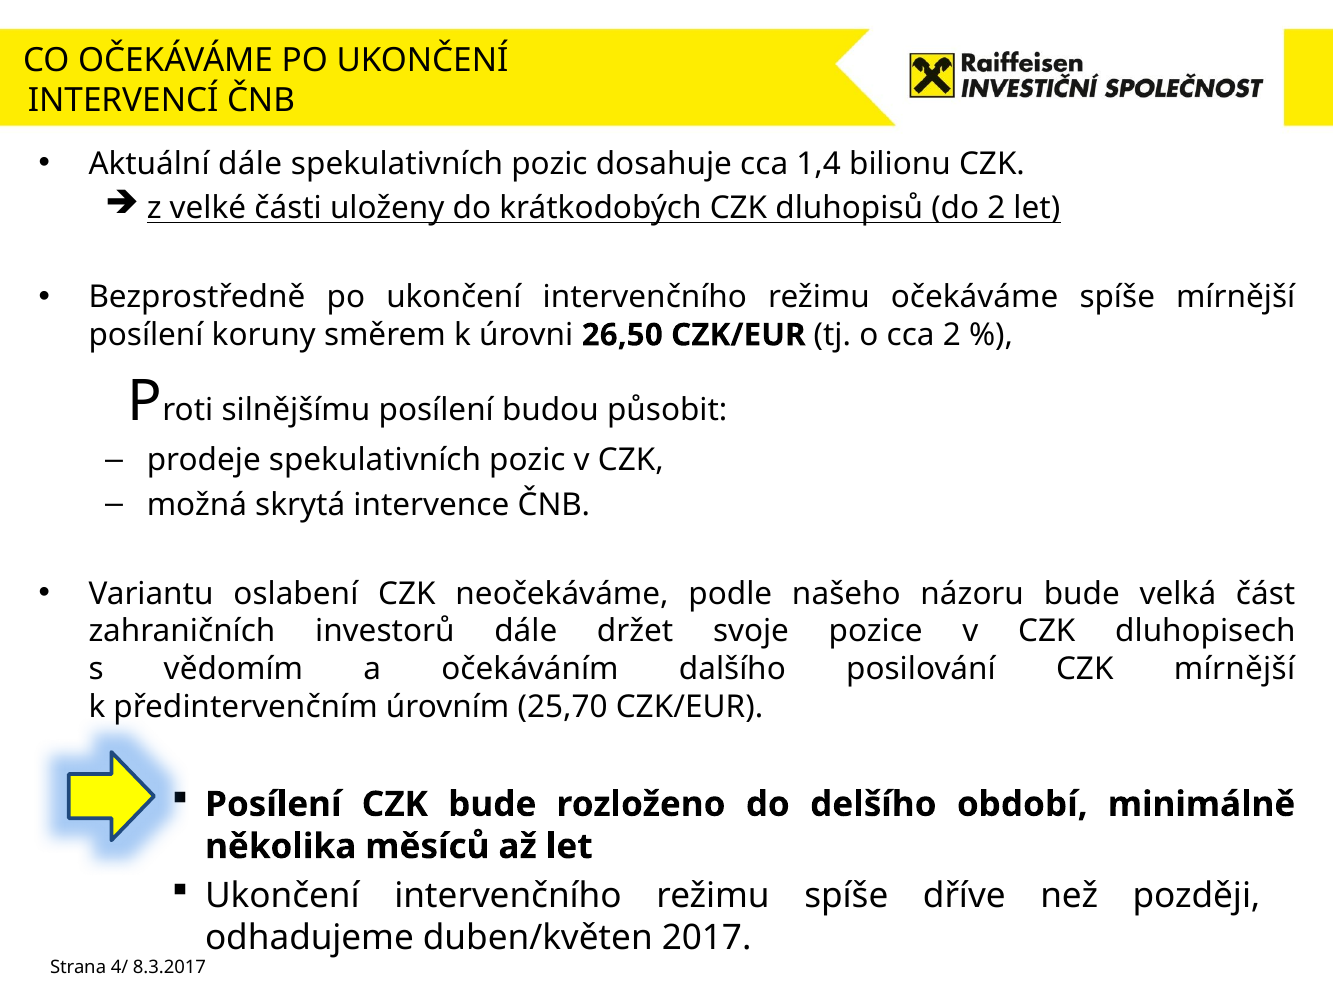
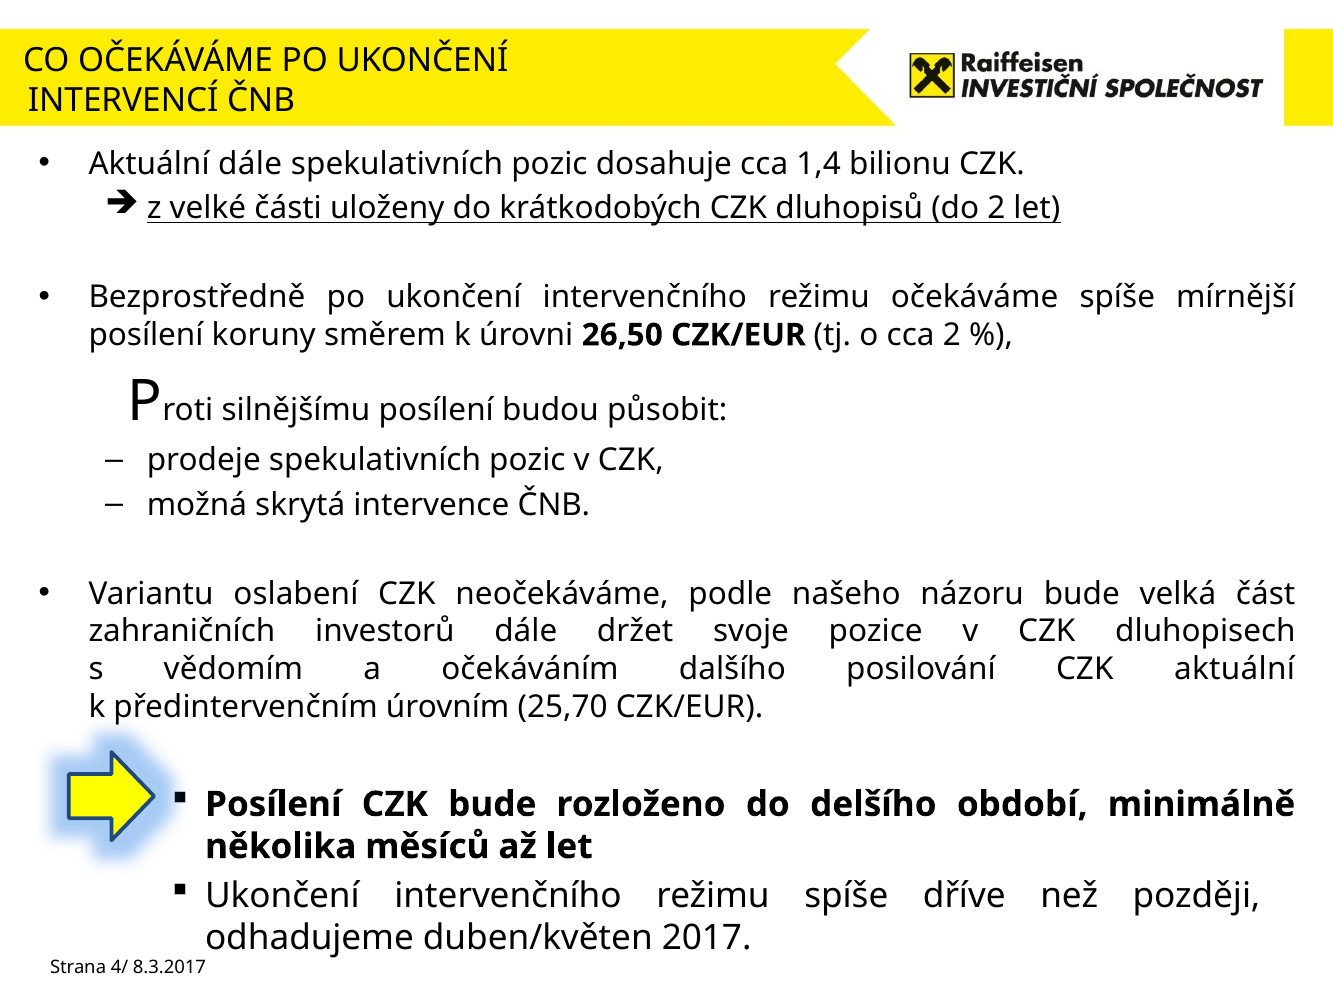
CZK mírnější: mírnější -> aktuální
